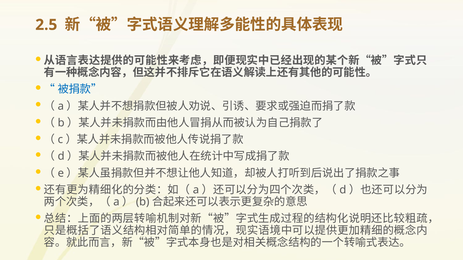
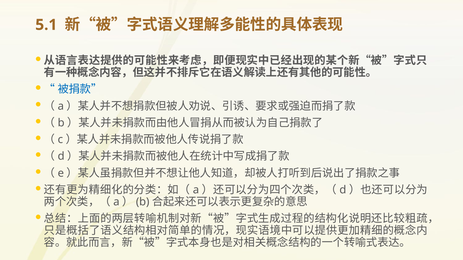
2.5: 2.5 -> 5.1
